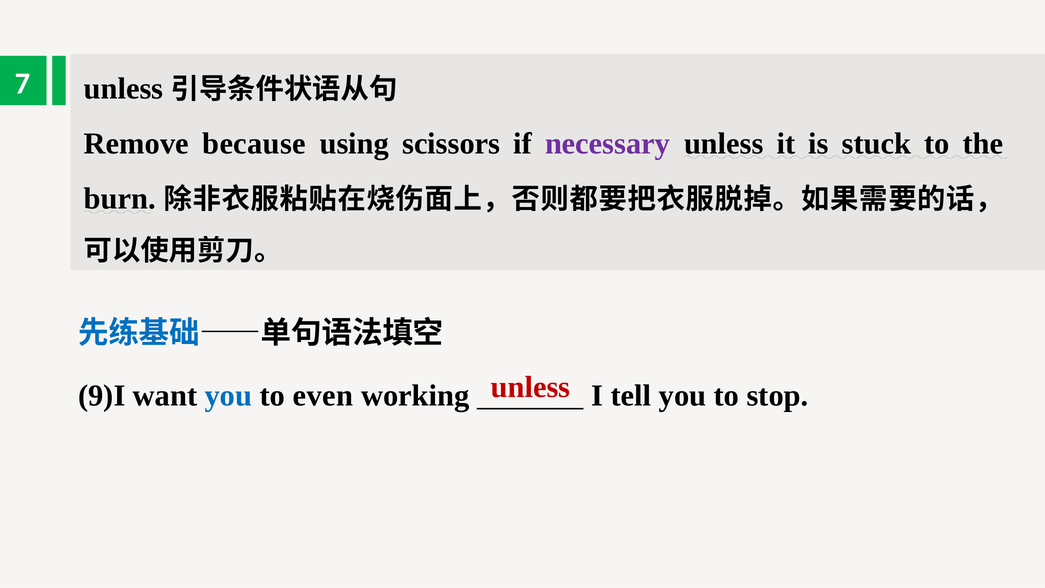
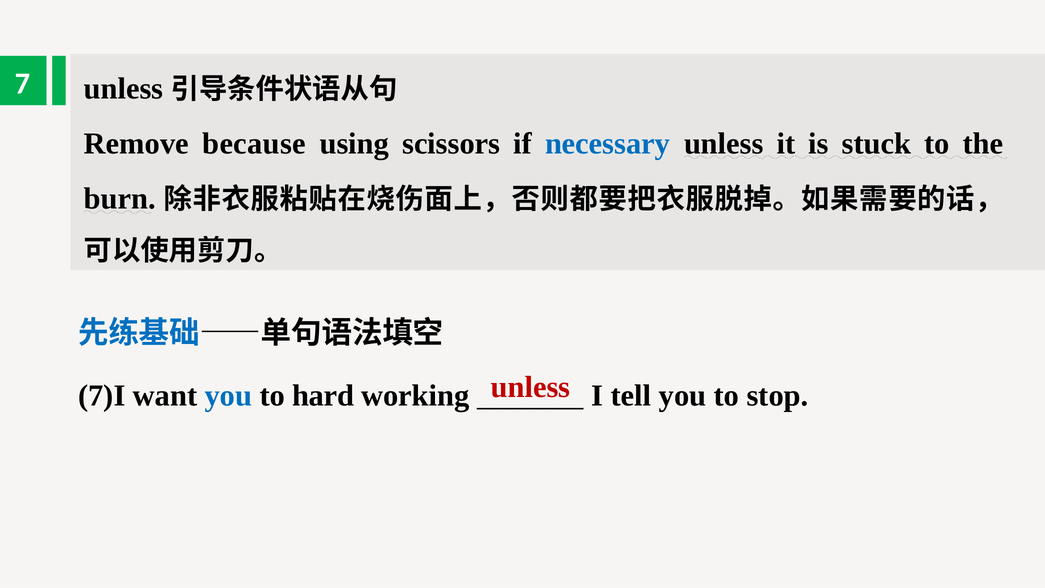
necessary colour: purple -> blue
9)I: 9)I -> 7)I
even: even -> hard
